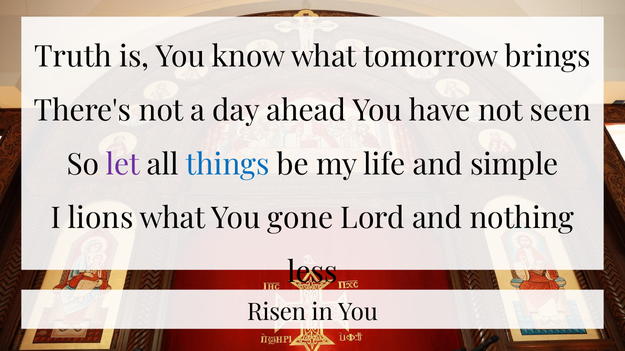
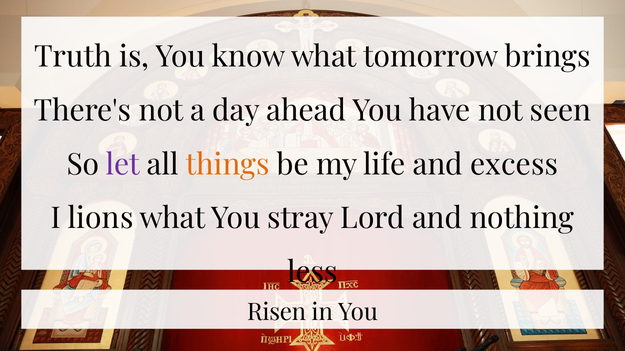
things colour: blue -> orange
simple: simple -> excess
gone: gone -> stray
